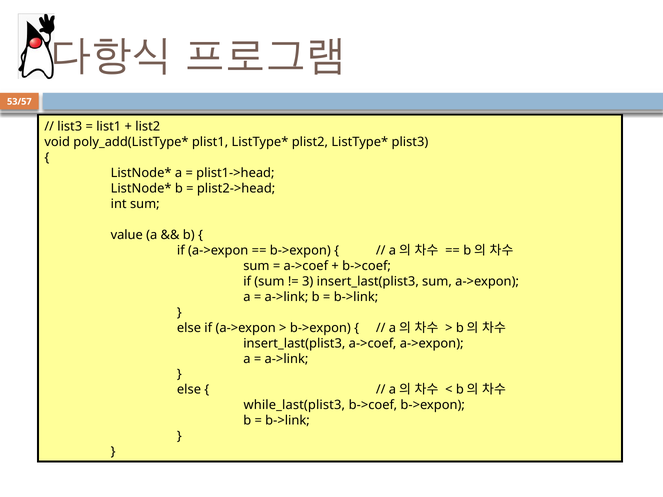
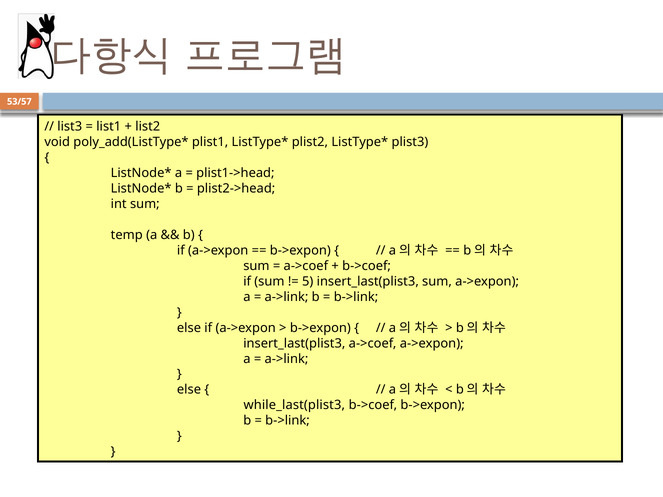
value: value -> temp
3: 3 -> 5
